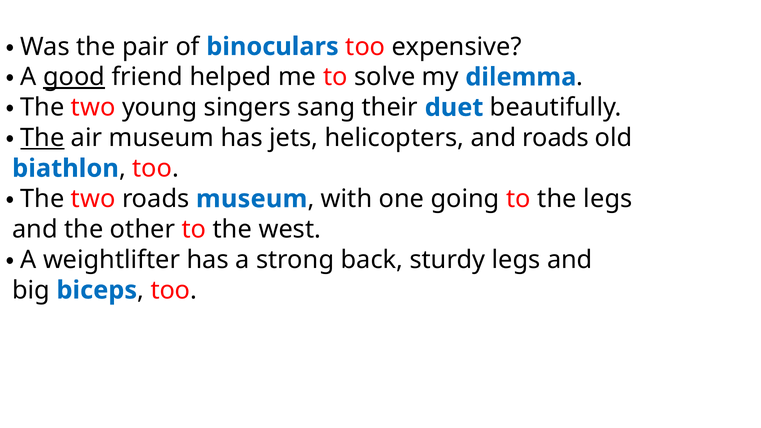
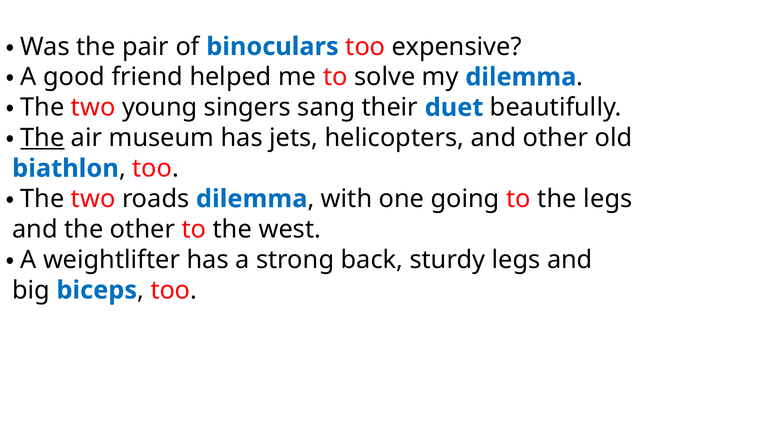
good underline: present -> none
and roads: roads -> other
roads museum: museum -> dilemma
